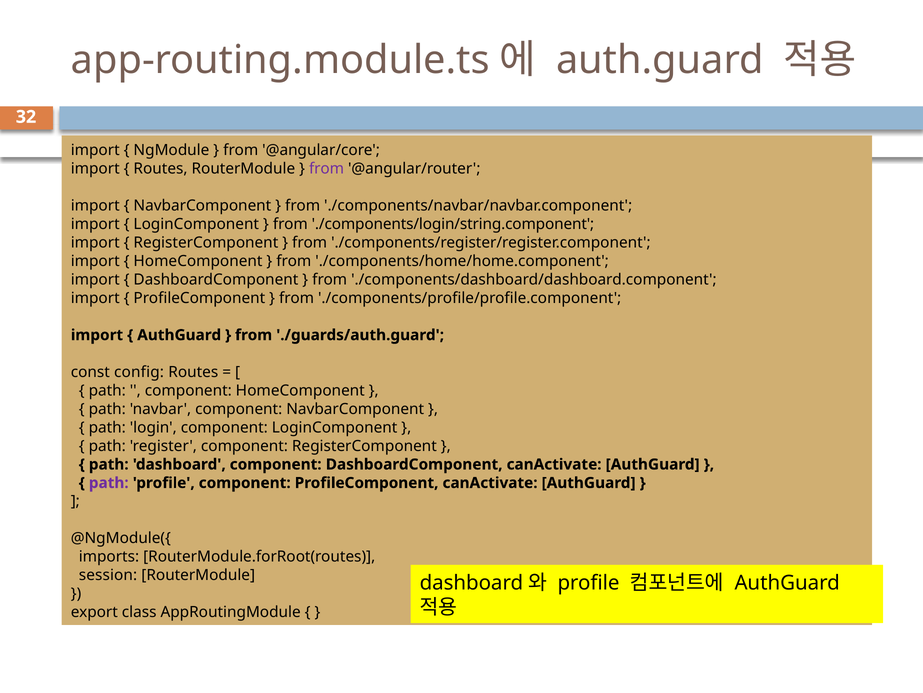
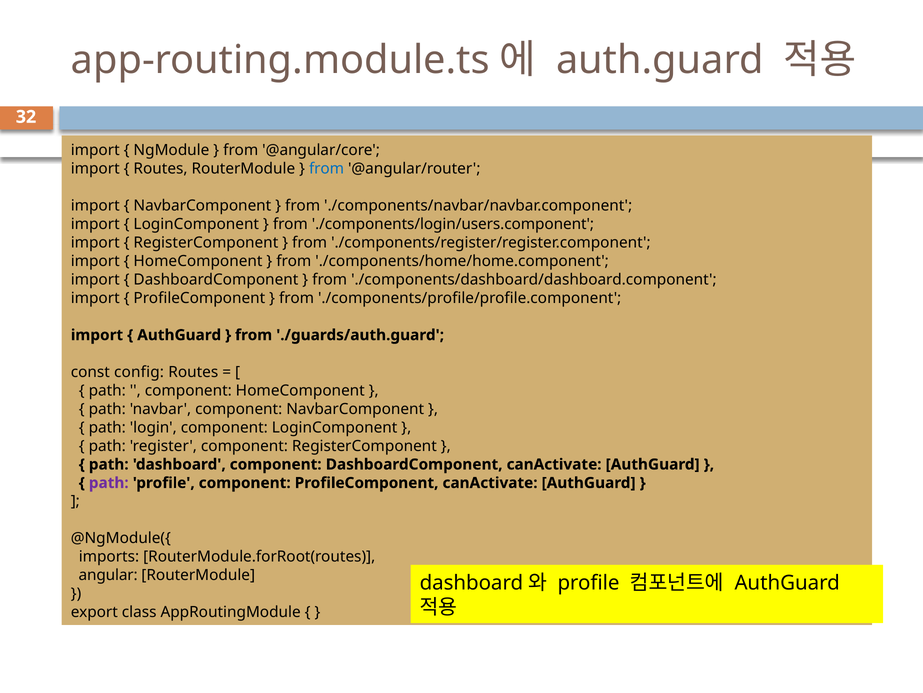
from at (327, 169) colour: purple -> blue
./components/login/string.component: ./components/login/string.component -> ./components/login/users.component
session: session -> angular
